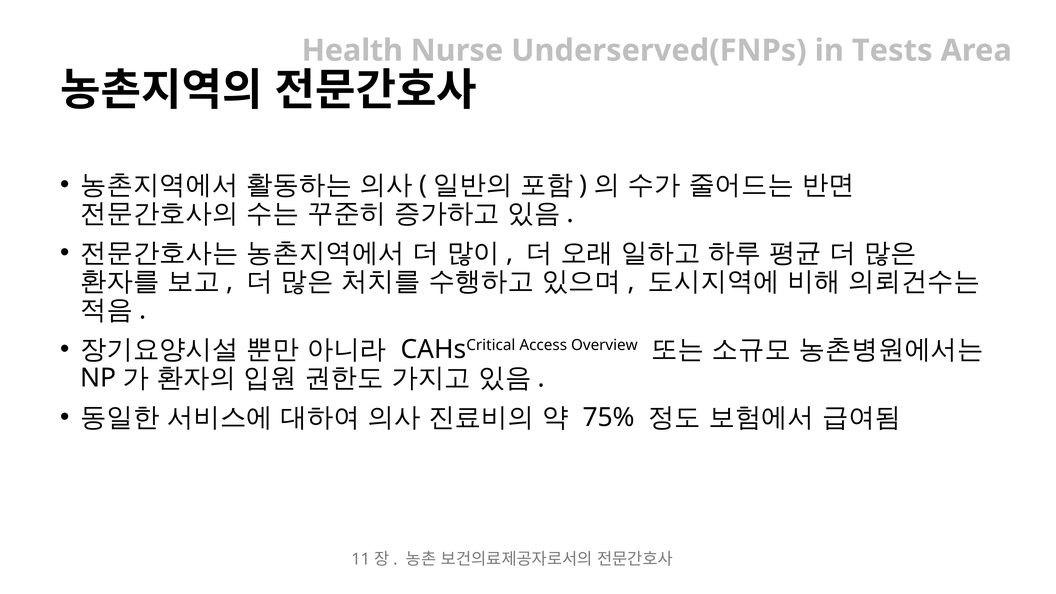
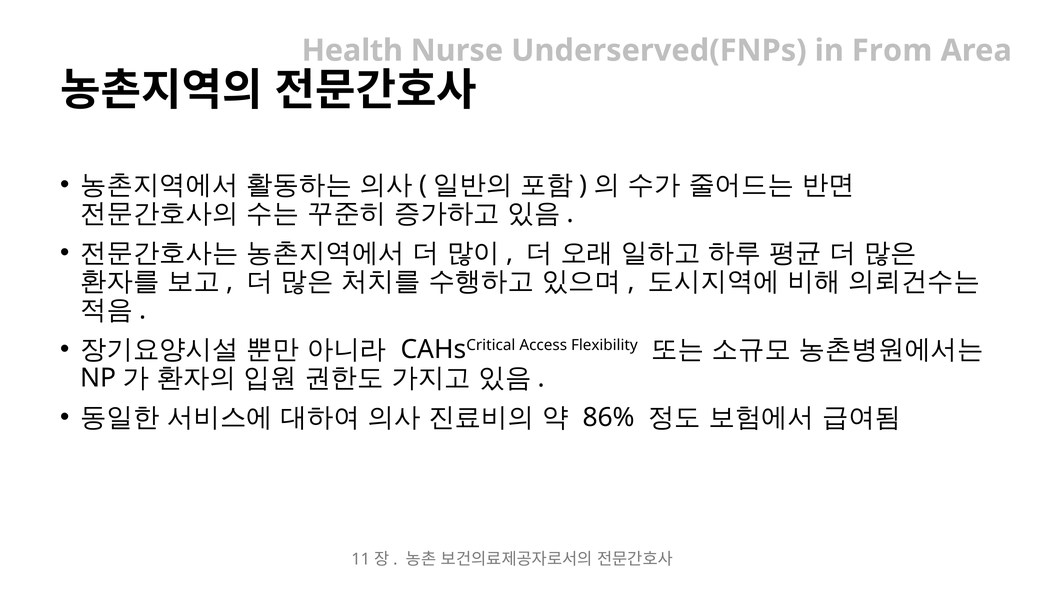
Tests: Tests -> From
Overview: Overview -> Flexibility
75%: 75% -> 86%
